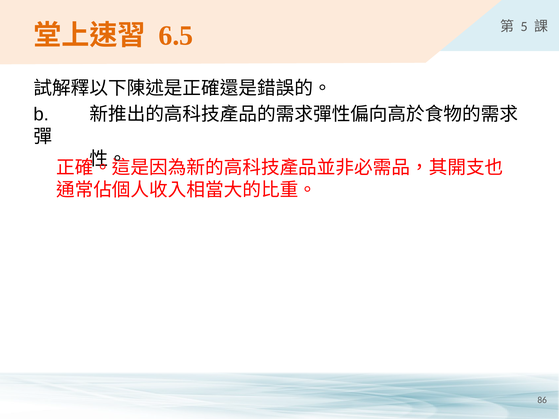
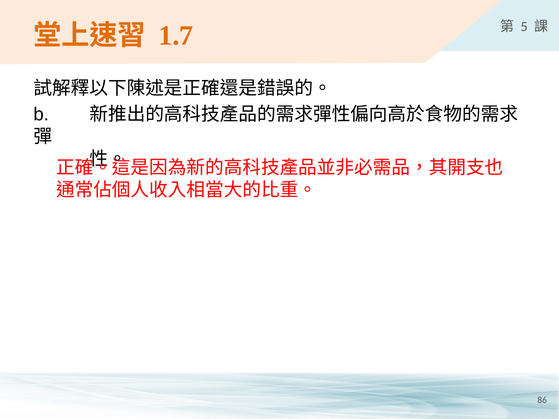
6.5: 6.5 -> 1.7
